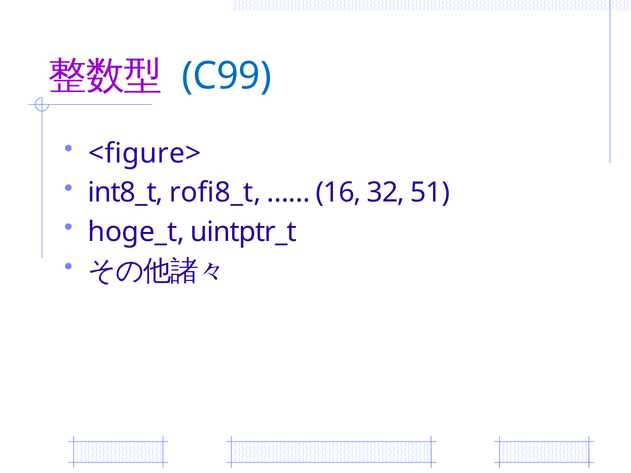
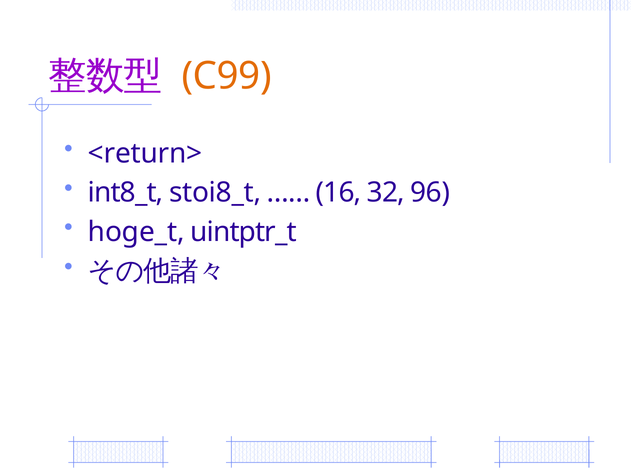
C99 colour: blue -> orange
<figure>: <figure> -> <return>
rofi8_t: rofi8_t -> stoi8_t
51: 51 -> 96
